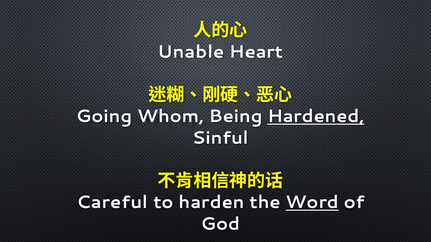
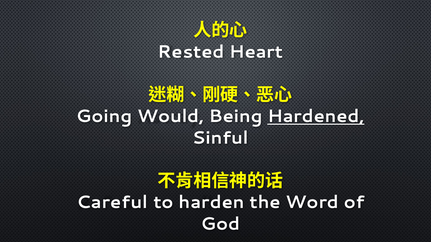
Unable: Unable -> Rested
Whom: Whom -> Would
Word underline: present -> none
